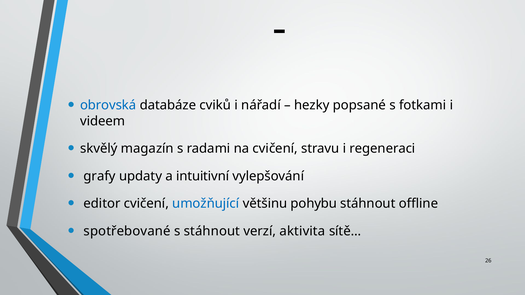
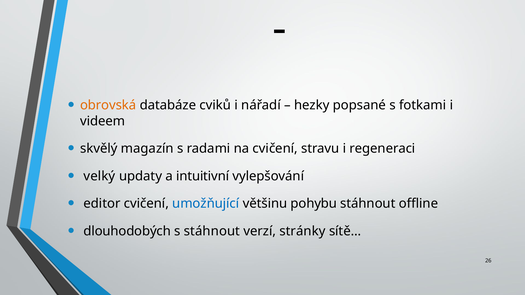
obrovská colour: blue -> orange
grafy: grafy -> velký
spotřebované: spotřebované -> dlouhodobých
aktivita: aktivita -> stránky
